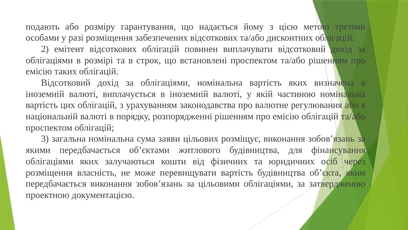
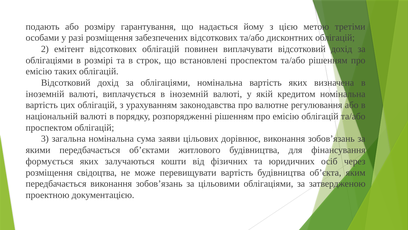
частиною: частиною -> кредитом
розміщує: розміщує -> дорівнює
облігаціями at (50, 161): облігаціями -> формується
власність: власність -> свідоцтва
